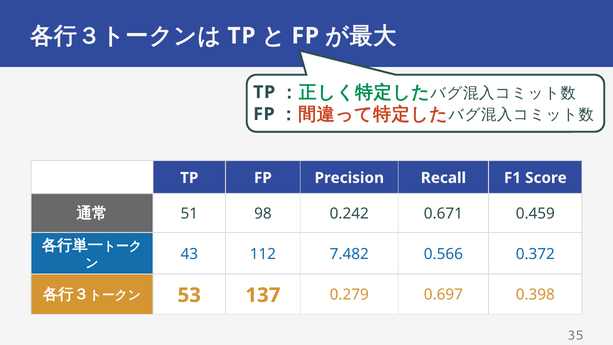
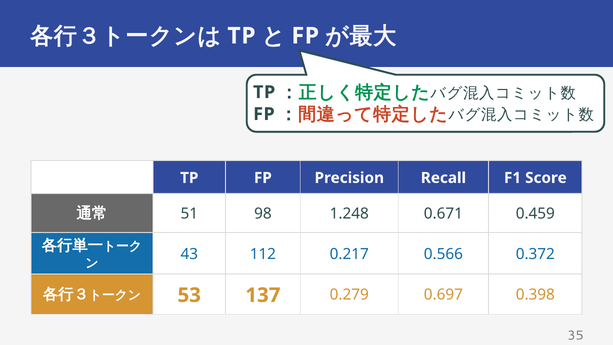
0.242: 0.242 -> 1.248
7.482: 7.482 -> 0.217
